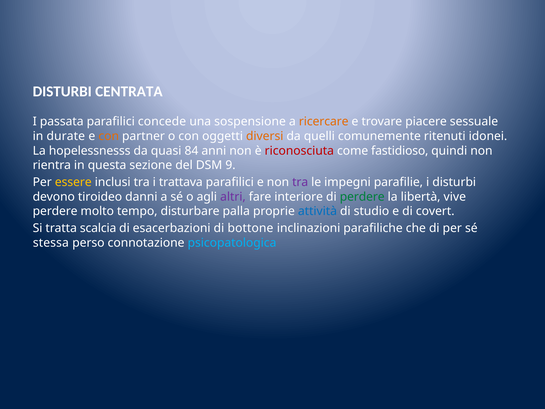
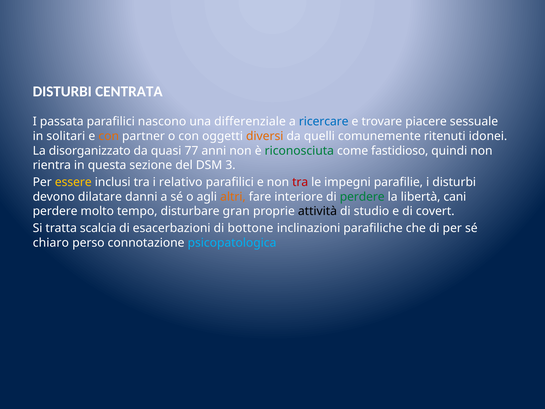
concede: concede -> nascono
sospensione: sospensione -> differenziale
ricercare colour: orange -> blue
durate: durate -> solitari
hopelessnesss: hopelessnesss -> disorganizzato
84: 84 -> 77
riconosciuta colour: red -> green
9: 9 -> 3
trattava: trattava -> relativo
tra at (300, 182) colour: purple -> red
tiroideo: tiroideo -> dilatare
altri colour: purple -> orange
vive: vive -> cani
palla: palla -> gran
attività colour: blue -> black
stessa: stessa -> chiaro
